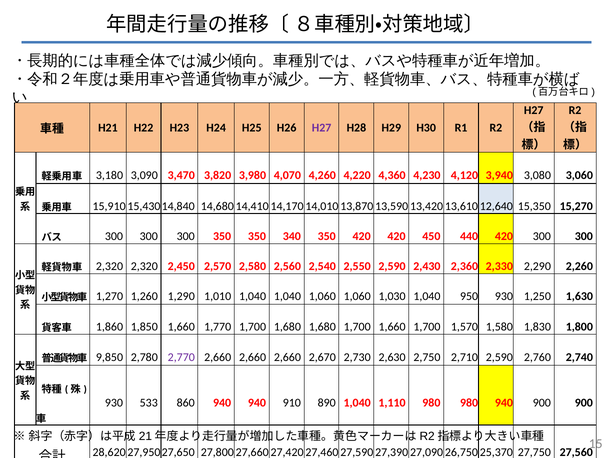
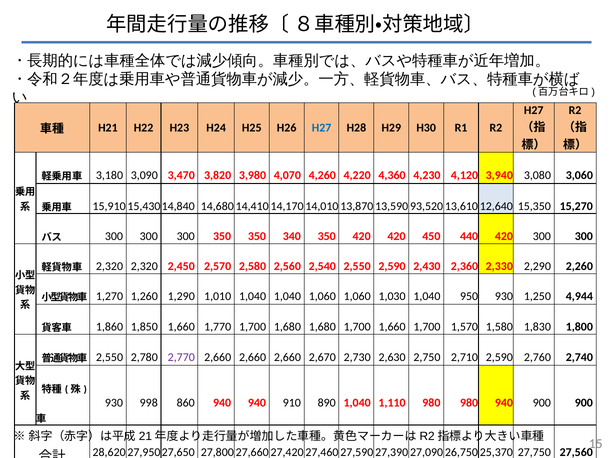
H27 at (322, 128) colour: purple -> blue
13,420: 13,420 -> 93,520
1,630: 1,630 -> 4,944
9,850 at (109, 358): 9,850 -> 2,550
533: 533 -> 998
